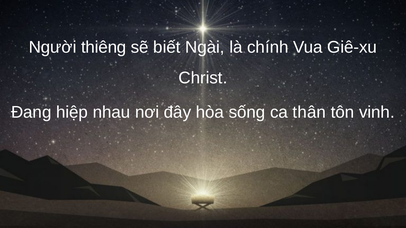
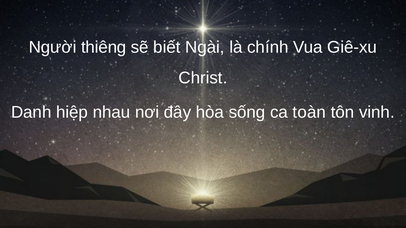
Đang: Đang -> Danh
thân: thân -> toàn
